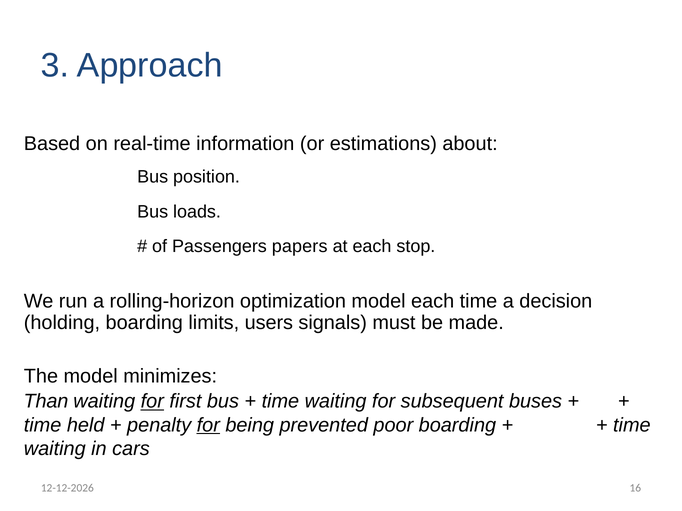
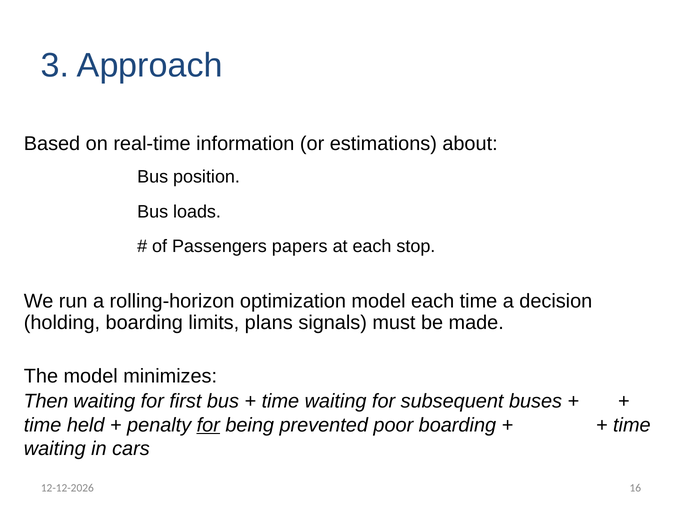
users: users -> plans
Than: Than -> Then
for at (152, 402) underline: present -> none
